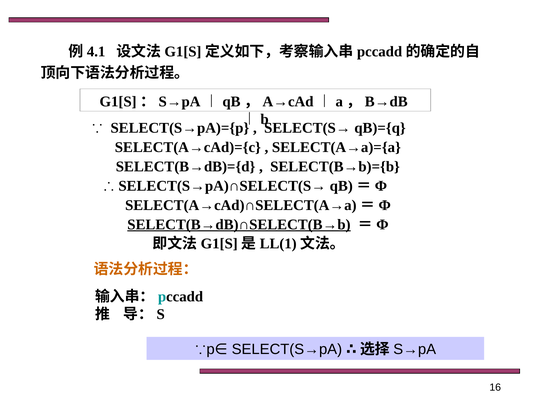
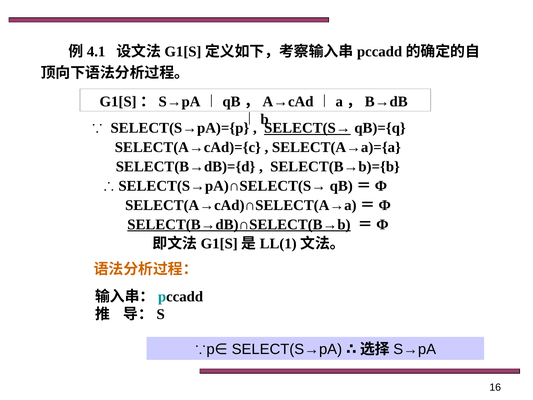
SELECT(S→ underline: none -> present
